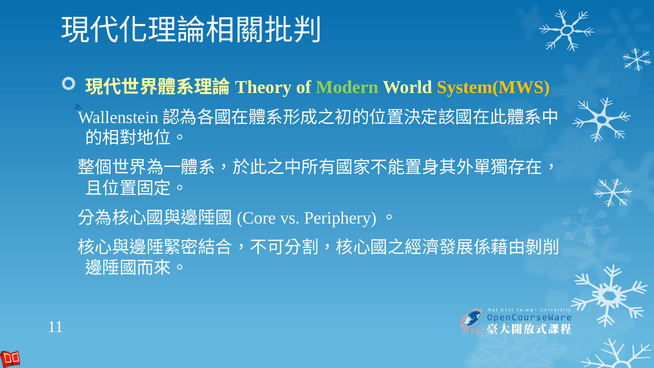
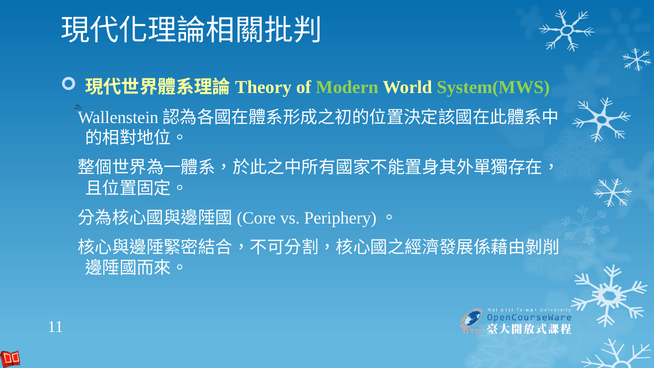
System(MWS colour: yellow -> light green
